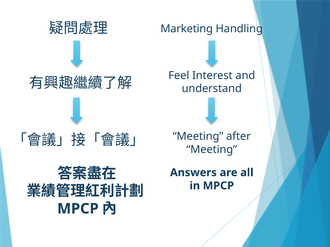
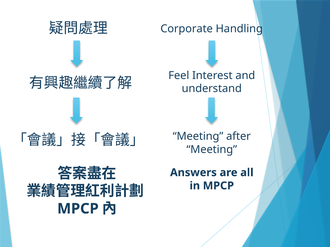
Marketing: Marketing -> Corporate
